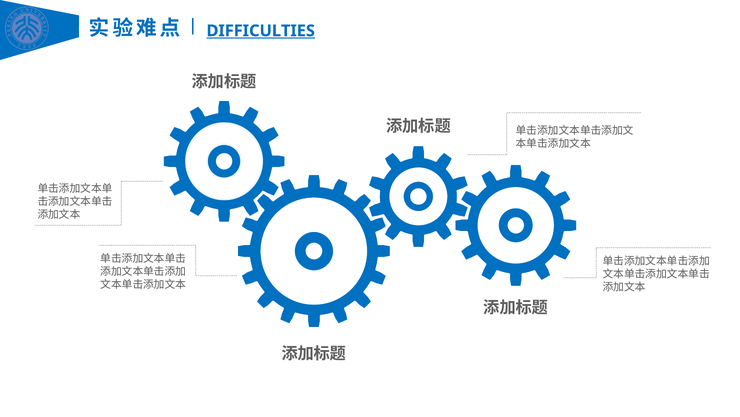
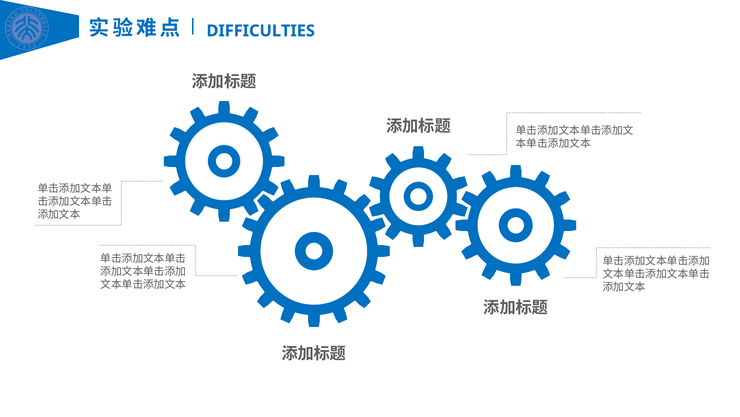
DIFFICULTIES underline: present -> none
